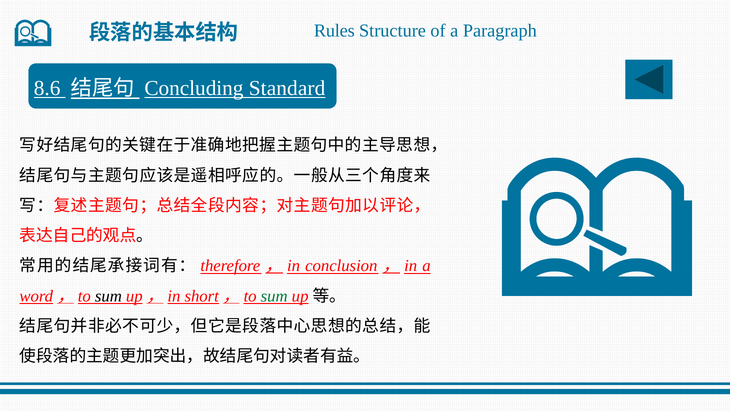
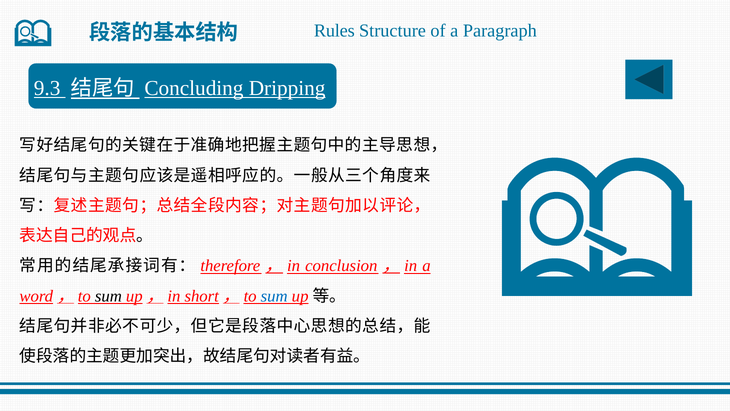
8.6: 8.6 -> 9.3
Standard: Standard -> Dripping
sum at (274, 296) colour: green -> blue
